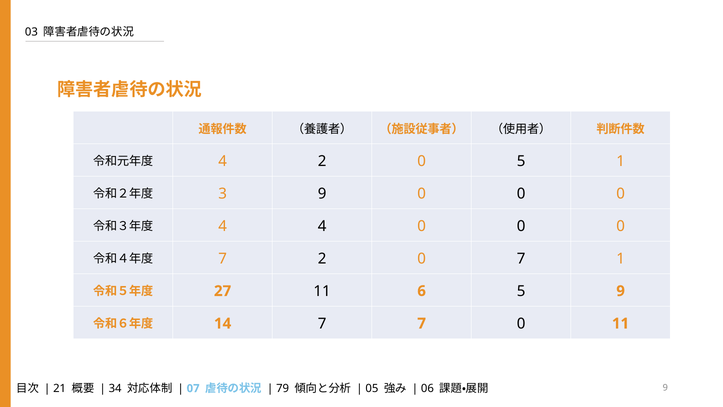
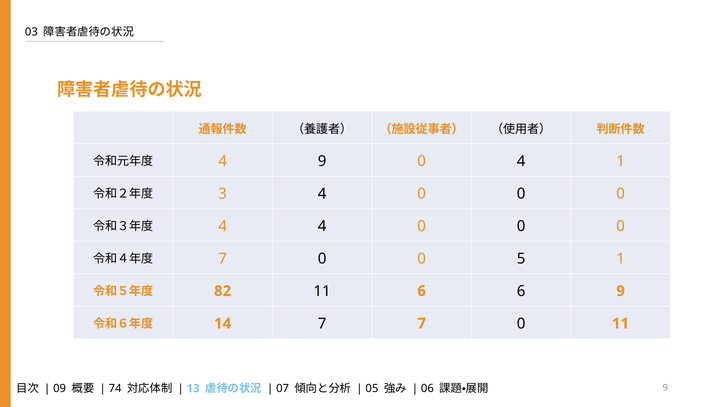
4 2: 2 -> 9
0 5: 5 -> 4
3 9: 9 -> 4
2 at (322, 258): 2 -> 0
0 7: 7 -> 5
27: 27 -> 82
6 5: 5 -> 6
21: 21 -> 09
34: 34 -> 74
07: 07 -> 13
79: 79 -> 07
